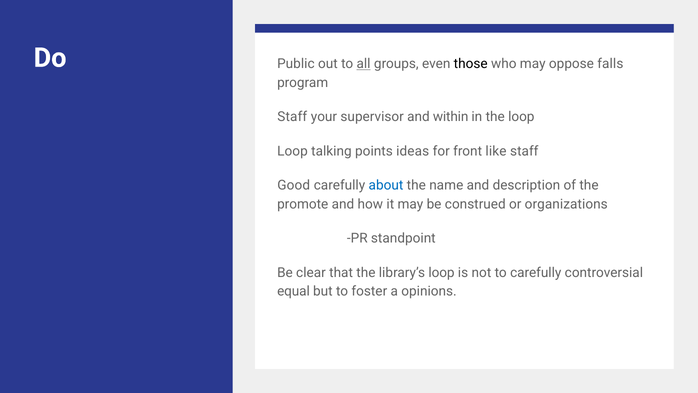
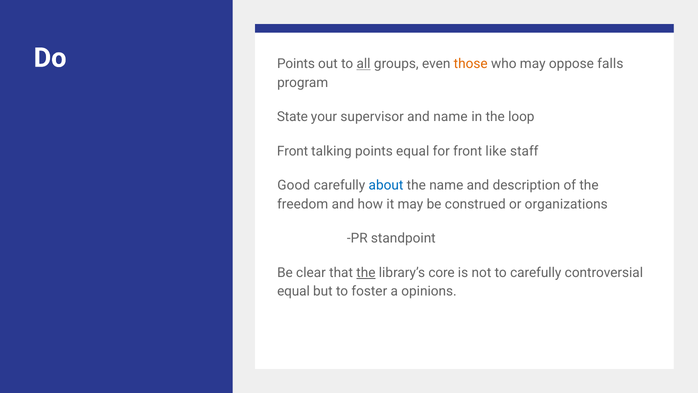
Do Public: Public -> Points
those colour: black -> orange
Staff at (292, 117): Staff -> State
and within: within -> name
Loop at (292, 151): Loop -> Front
points ideas: ideas -> equal
promote: promote -> freedom
the at (366, 272) underline: none -> present
library’s loop: loop -> core
